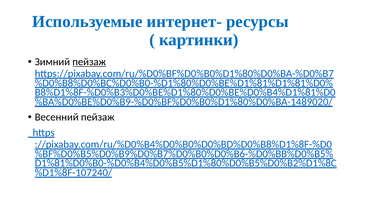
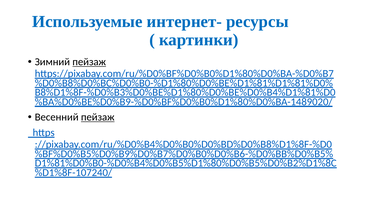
пейзаж at (98, 117) underline: none -> present
